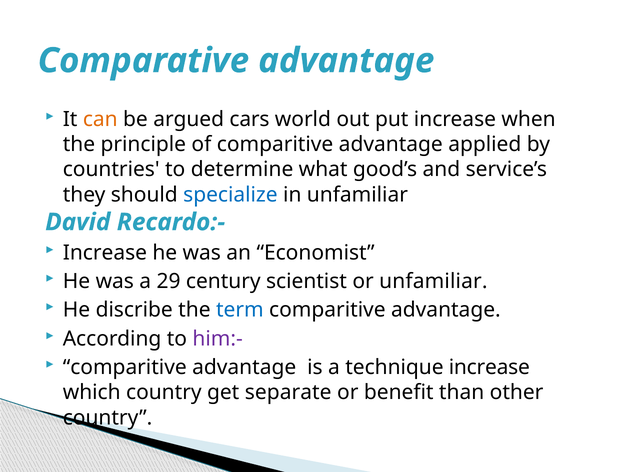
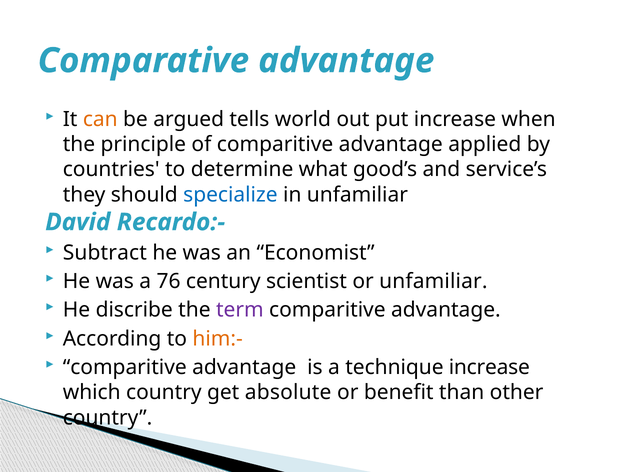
cars: cars -> tells
Increase at (105, 253): Increase -> Subtract
29: 29 -> 76
term colour: blue -> purple
him:- colour: purple -> orange
separate: separate -> absolute
